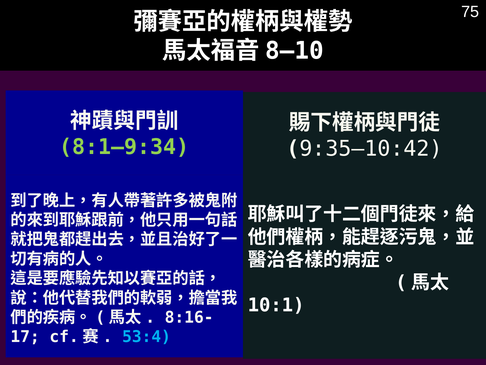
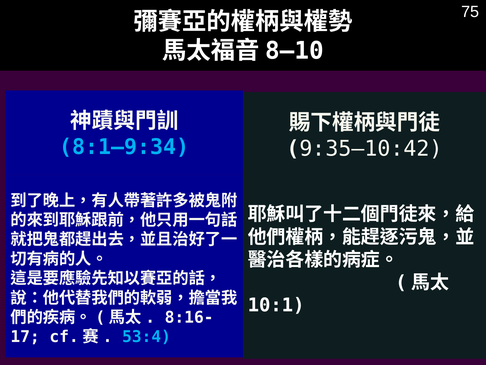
8:1–9:34 colour: light green -> light blue
